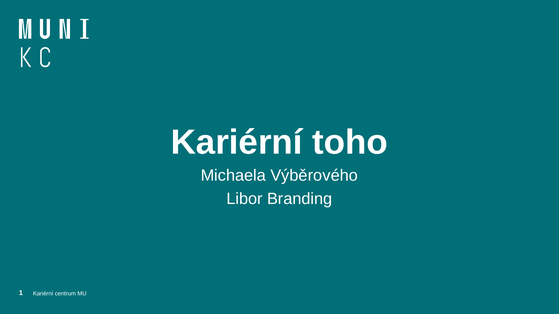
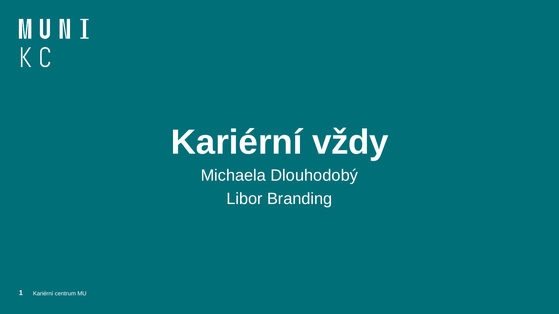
toho: toho -> vždy
Výběrového: Výběrového -> Dlouhodobý
